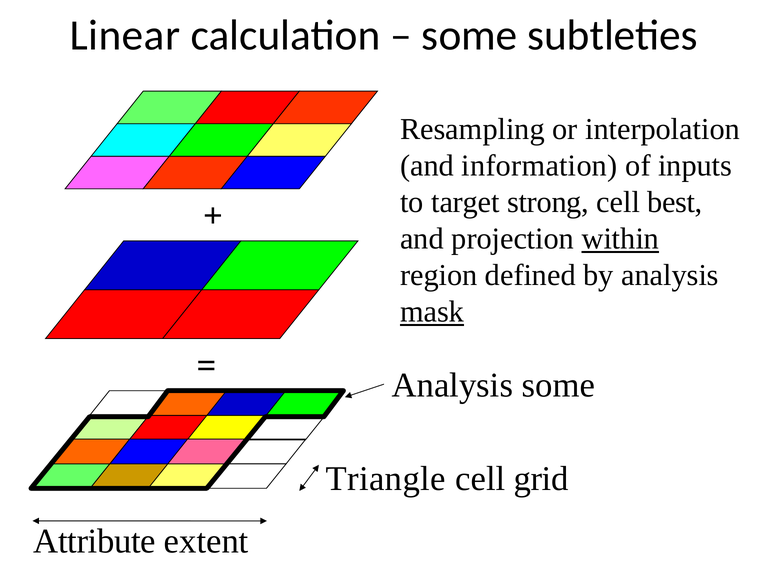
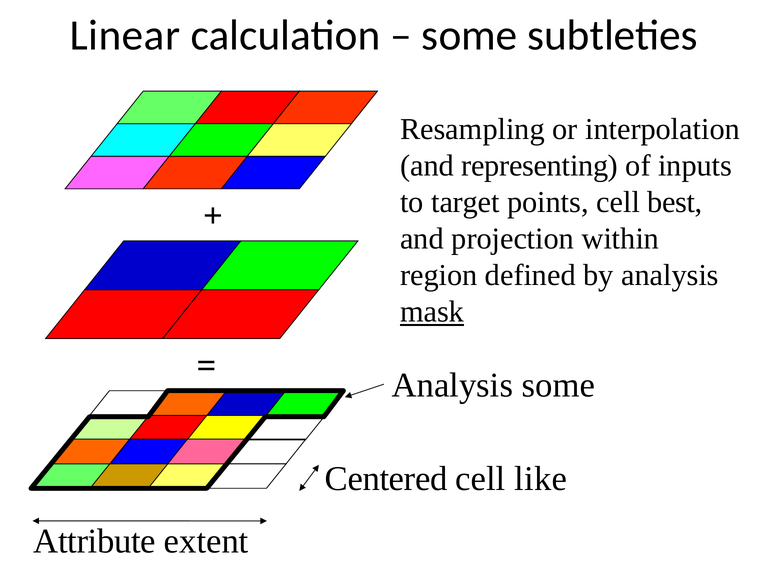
information: information -> representing
strong: strong -> points
within underline: present -> none
Triangle: Triangle -> Centered
grid: grid -> like
